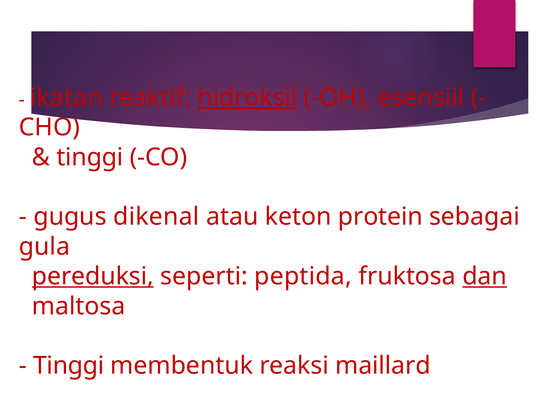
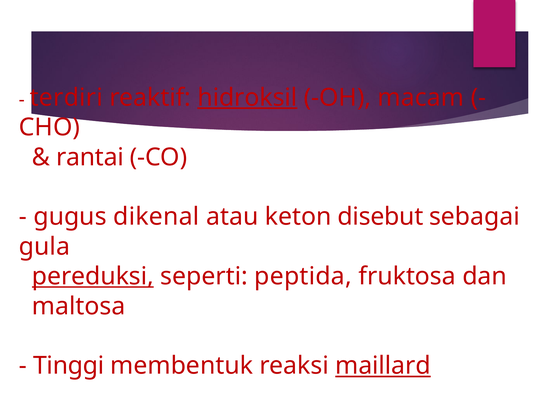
ikatan: ikatan -> terdiri
esensiil: esensiil -> macam
tinggi at (90, 157): tinggi -> rantai
protein: protein -> disebut
dan underline: present -> none
maillard underline: none -> present
